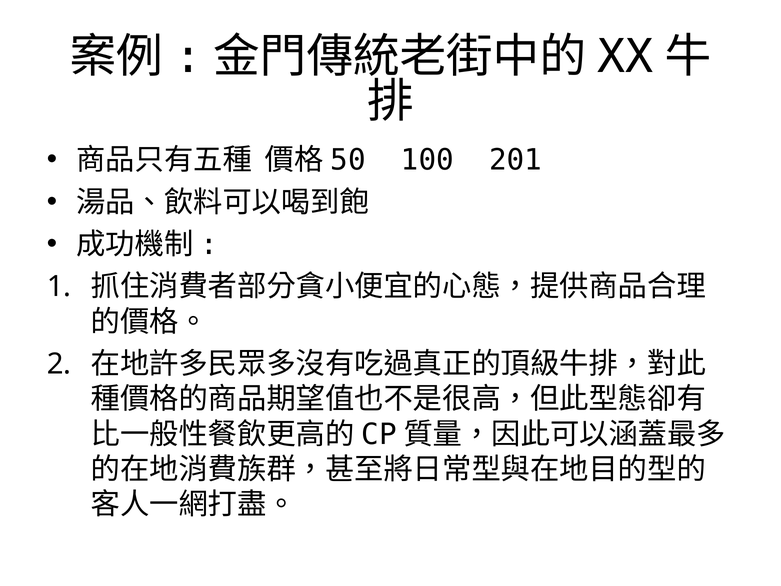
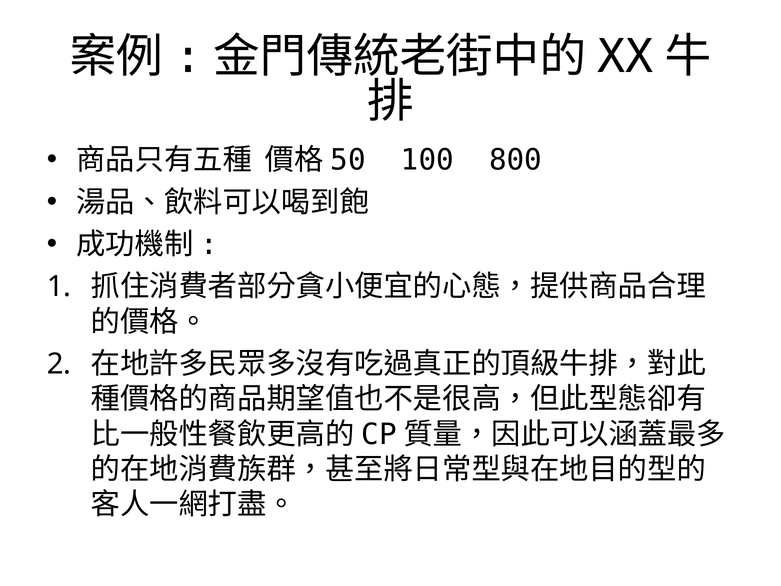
201: 201 -> 800
